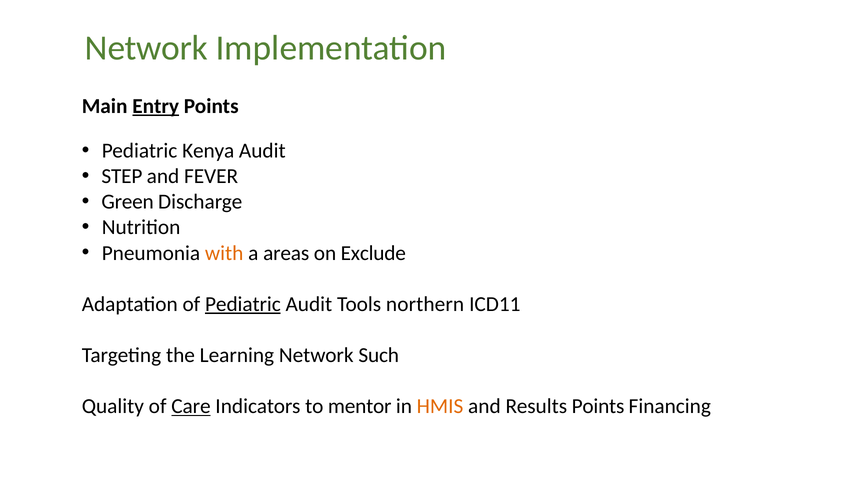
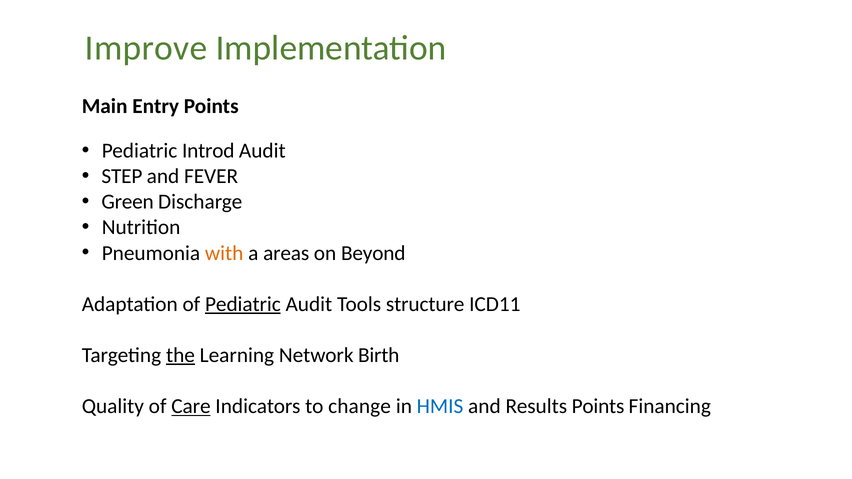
Network at (146, 48): Network -> Improve
Entry underline: present -> none
Kenya: Kenya -> Introd
Exclude: Exclude -> Beyond
northern: northern -> structure
the underline: none -> present
Such: Such -> Birth
mentor: mentor -> change
HMIS colour: orange -> blue
